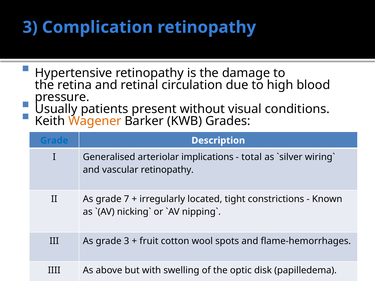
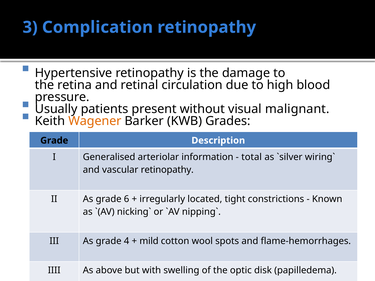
conditions: conditions -> malignant
Grade at (54, 141) colour: blue -> black
implications: implications -> information
7: 7 -> 6
grade 3: 3 -> 4
fruit: fruit -> mild
